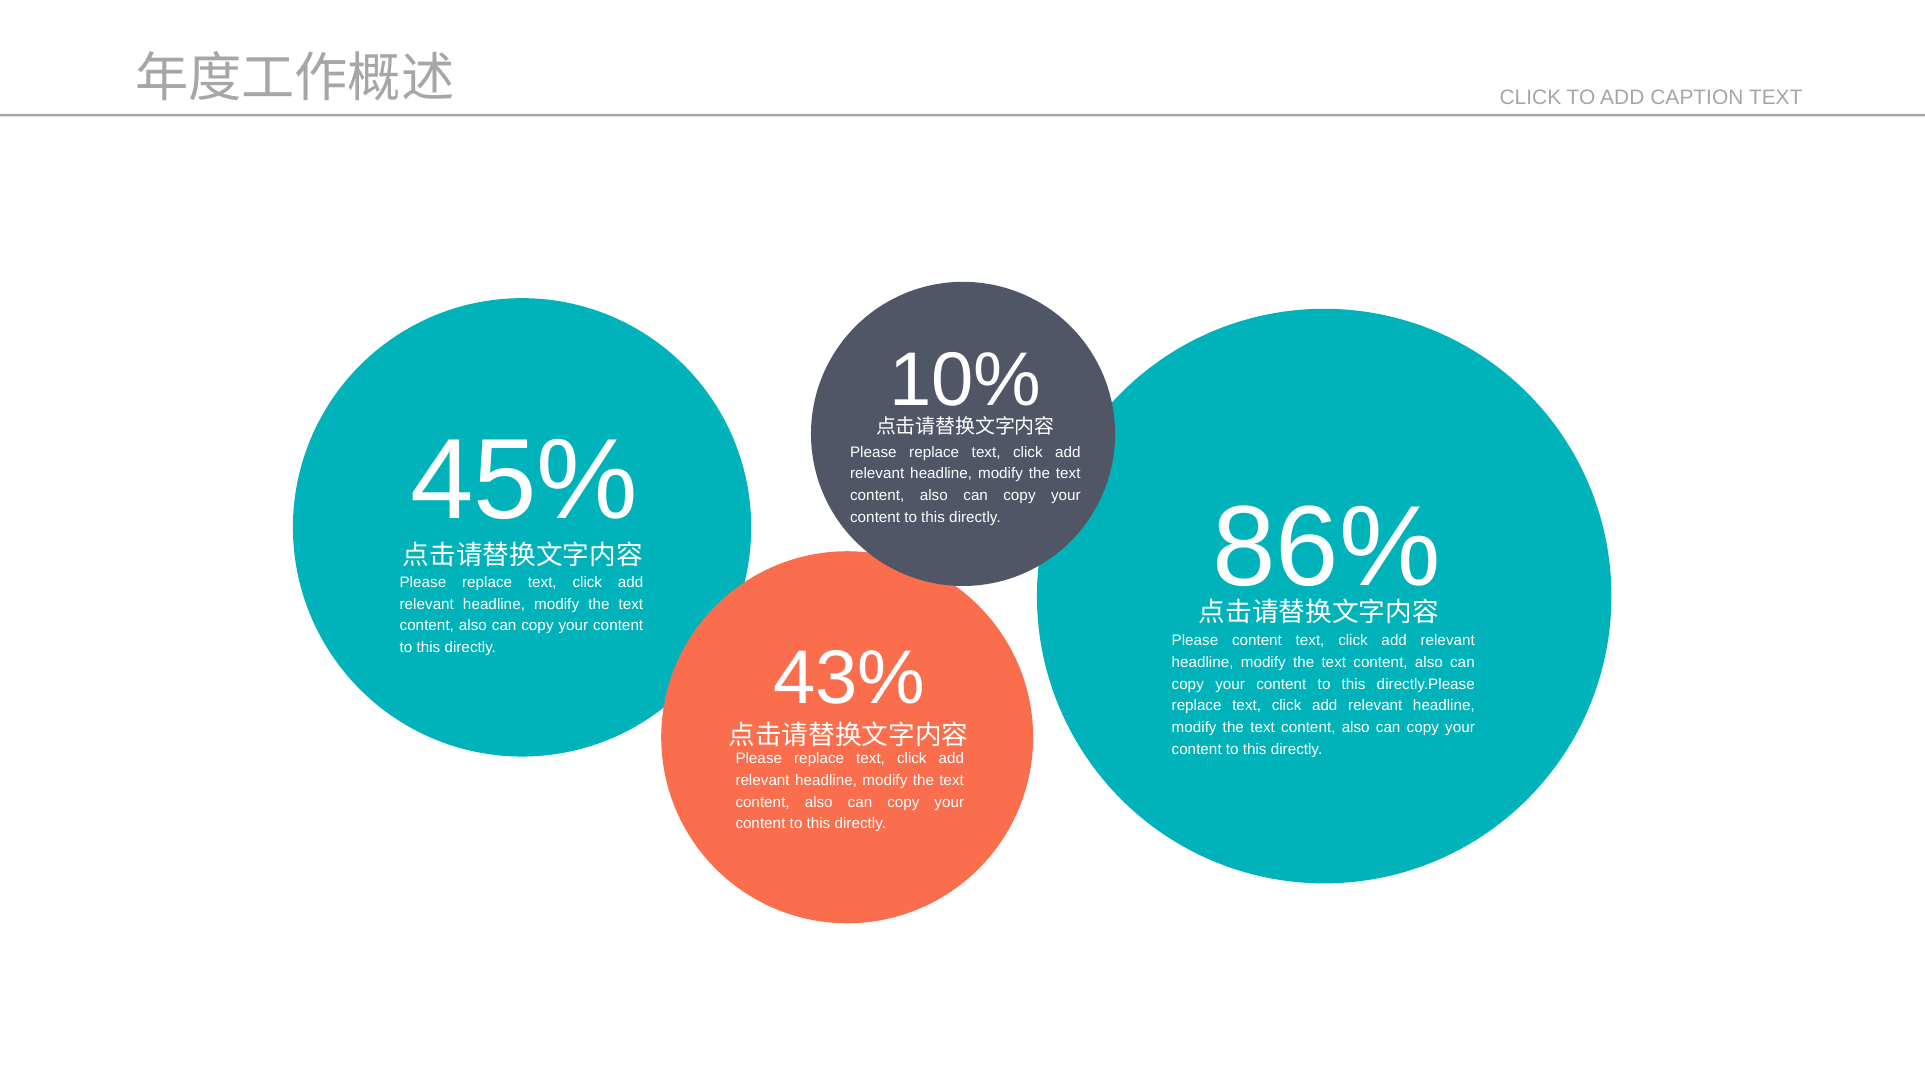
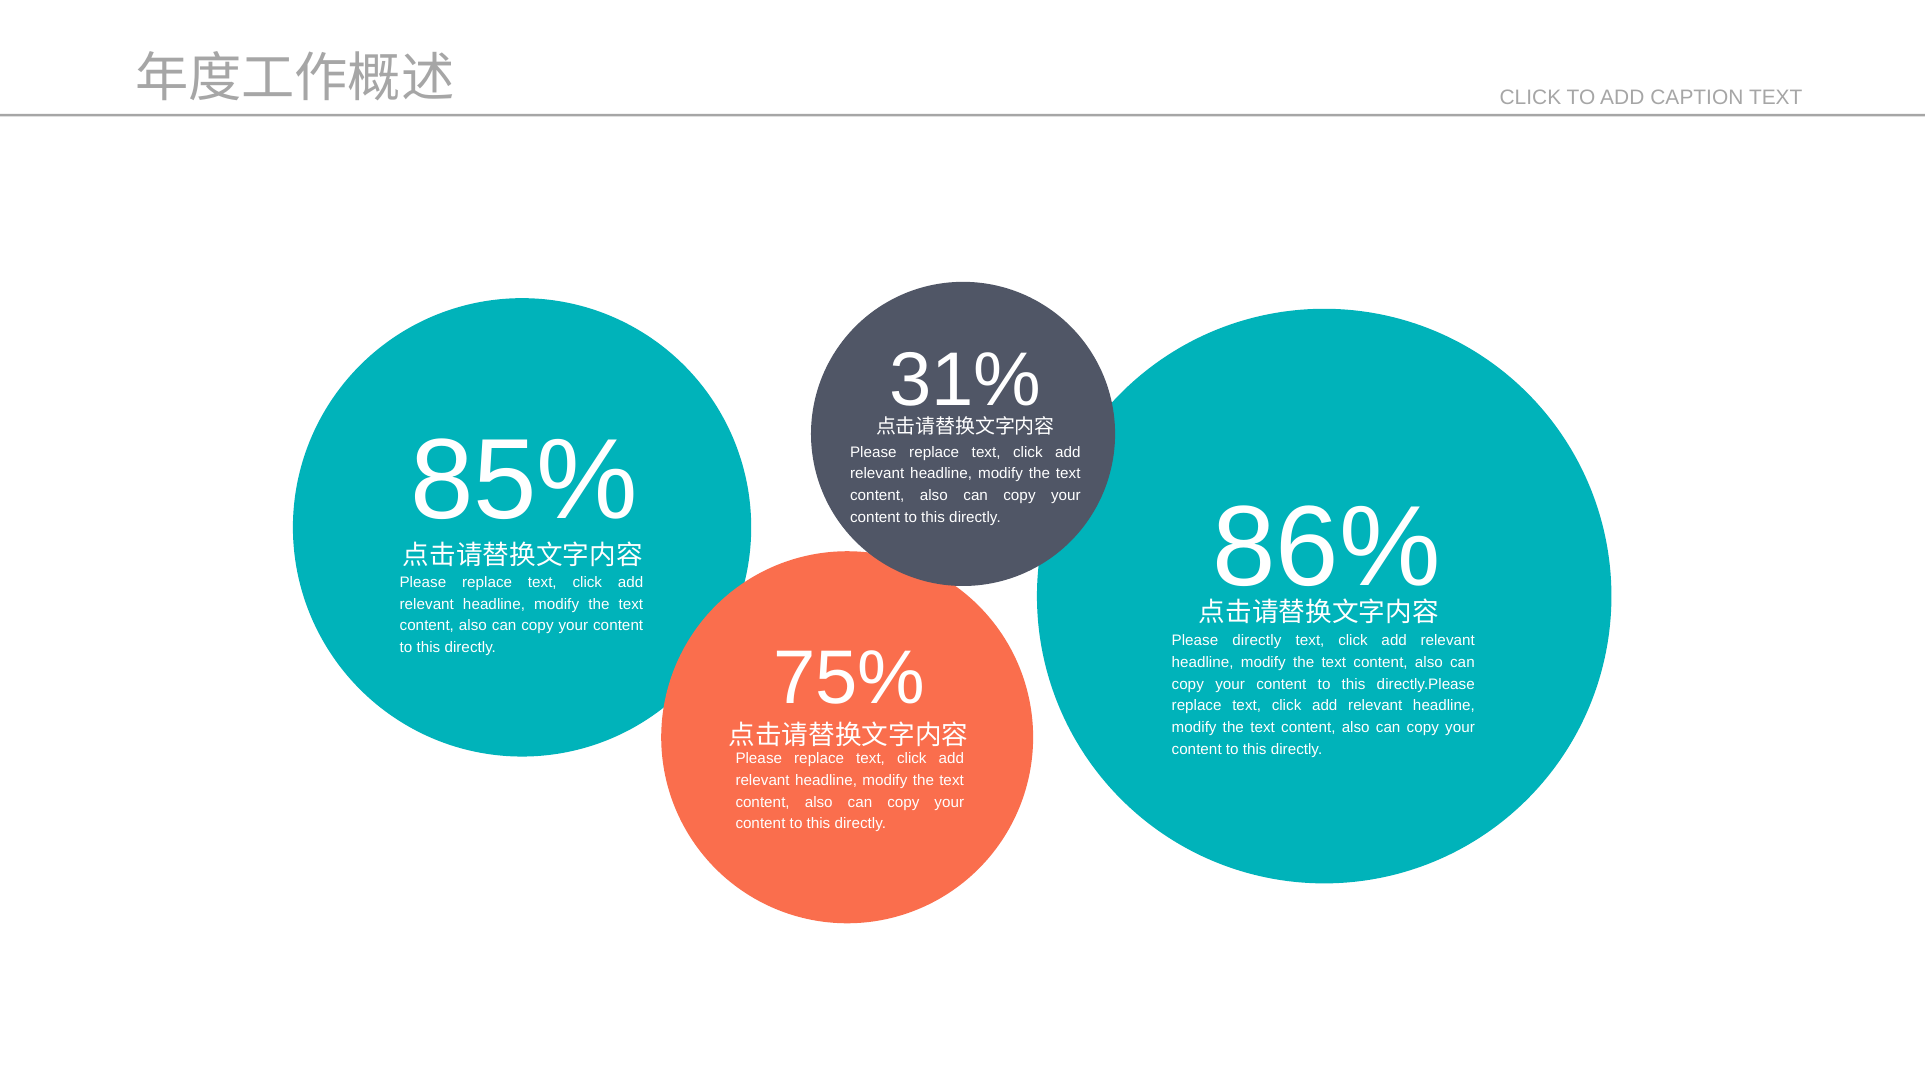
10%: 10% -> 31%
45%: 45% -> 85%
Please content: content -> directly
43%: 43% -> 75%
